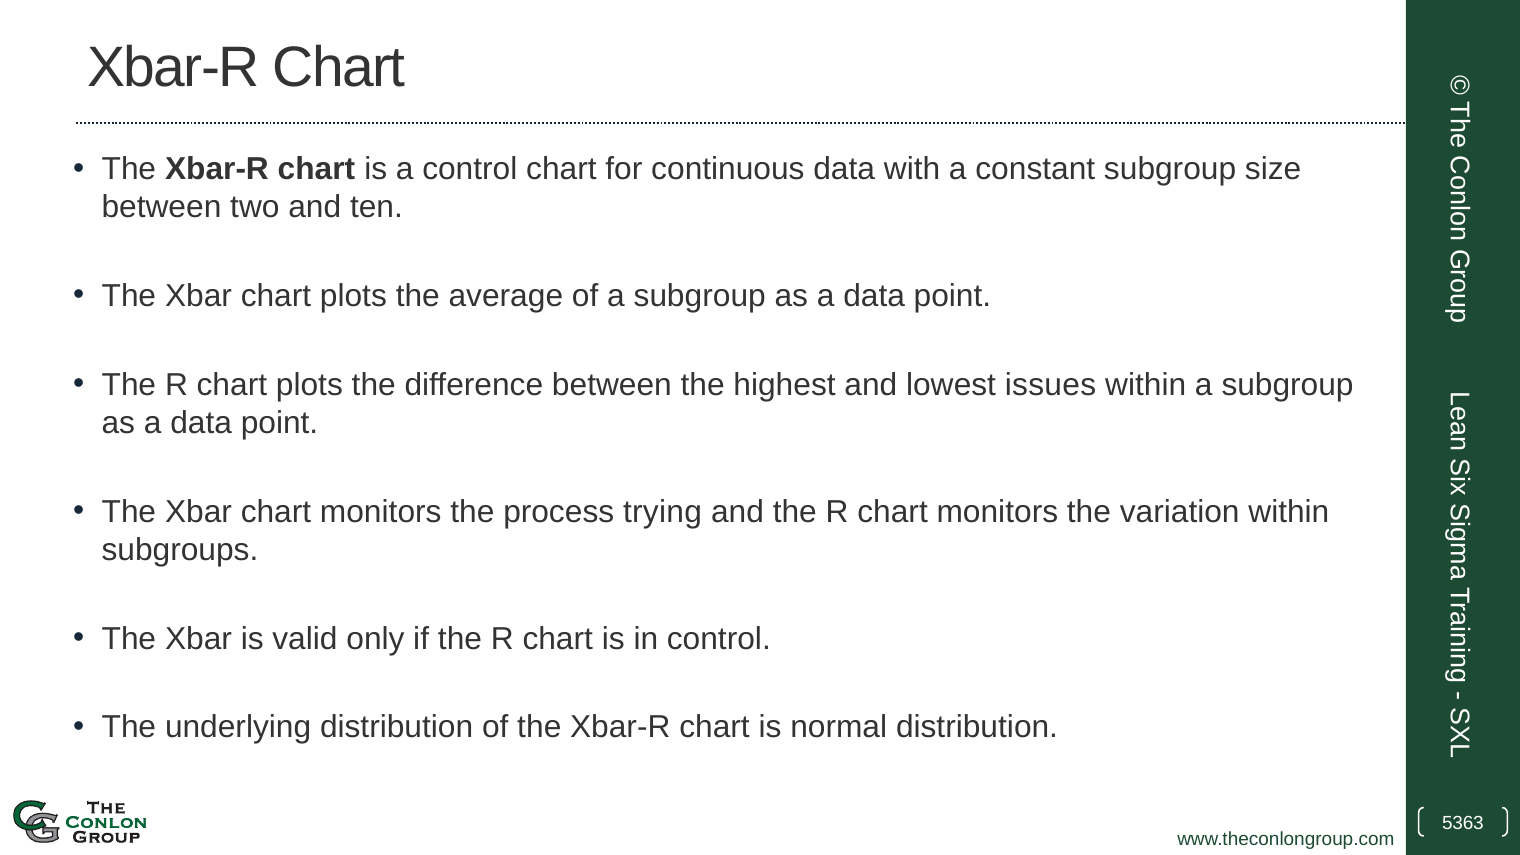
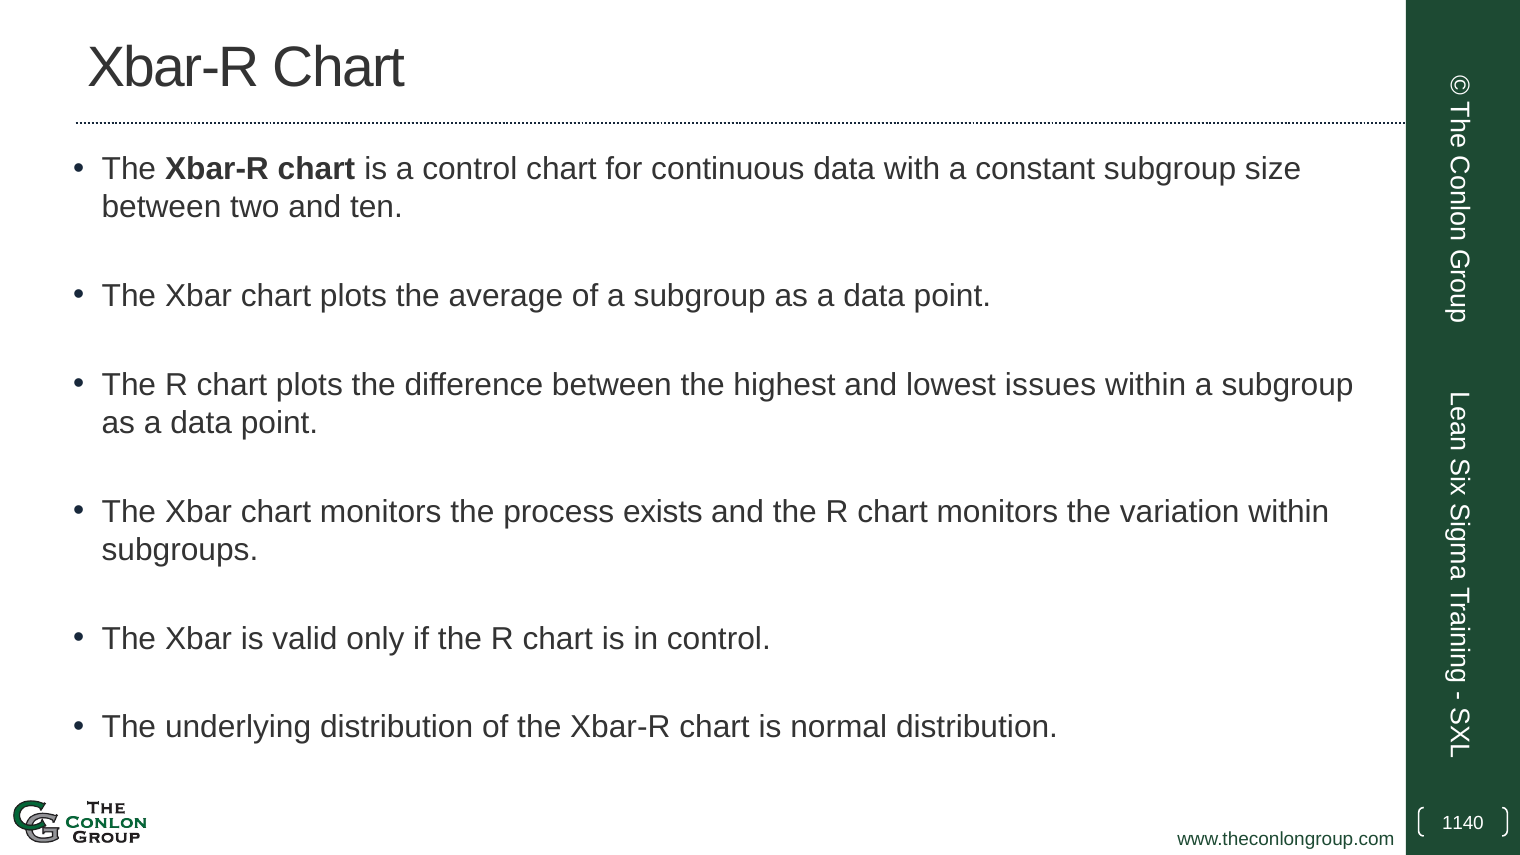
trying: trying -> exists
5363: 5363 -> 1140
